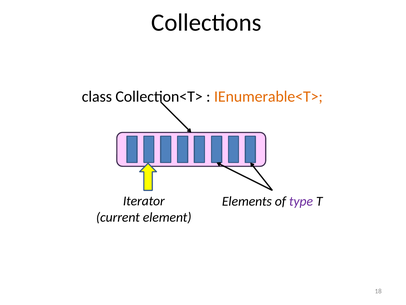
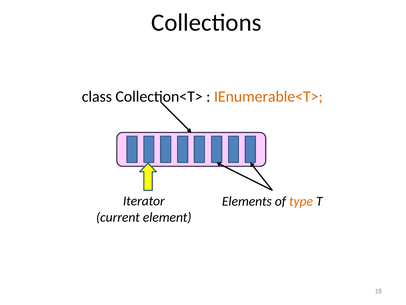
type colour: purple -> orange
